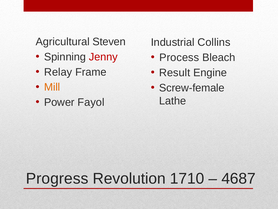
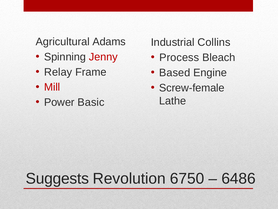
Steven: Steven -> Adams
Result: Result -> Based
Mill colour: orange -> red
Fayol: Fayol -> Basic
Progress: Progress -> Suggests
1710: 1710 -> 6750
4687: 4687 -> 6486
